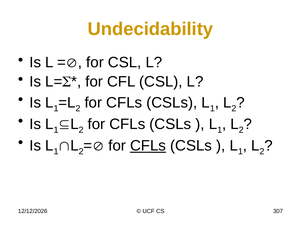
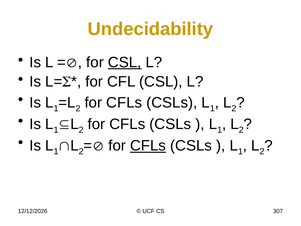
CSL at (125, 62) underline: none -> present
